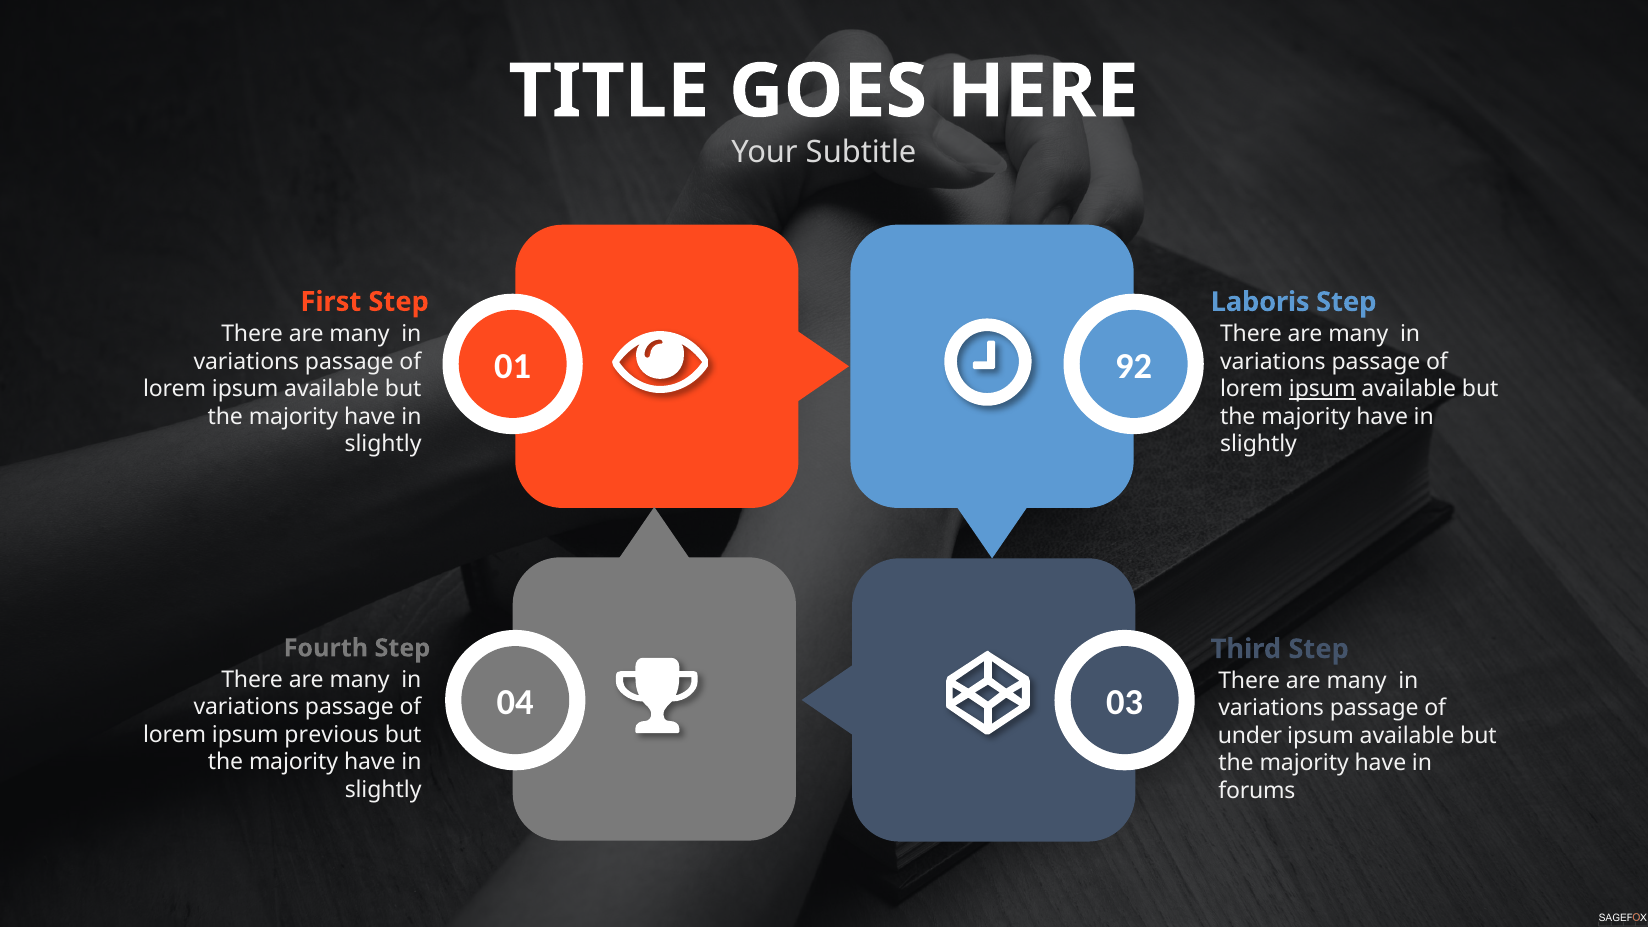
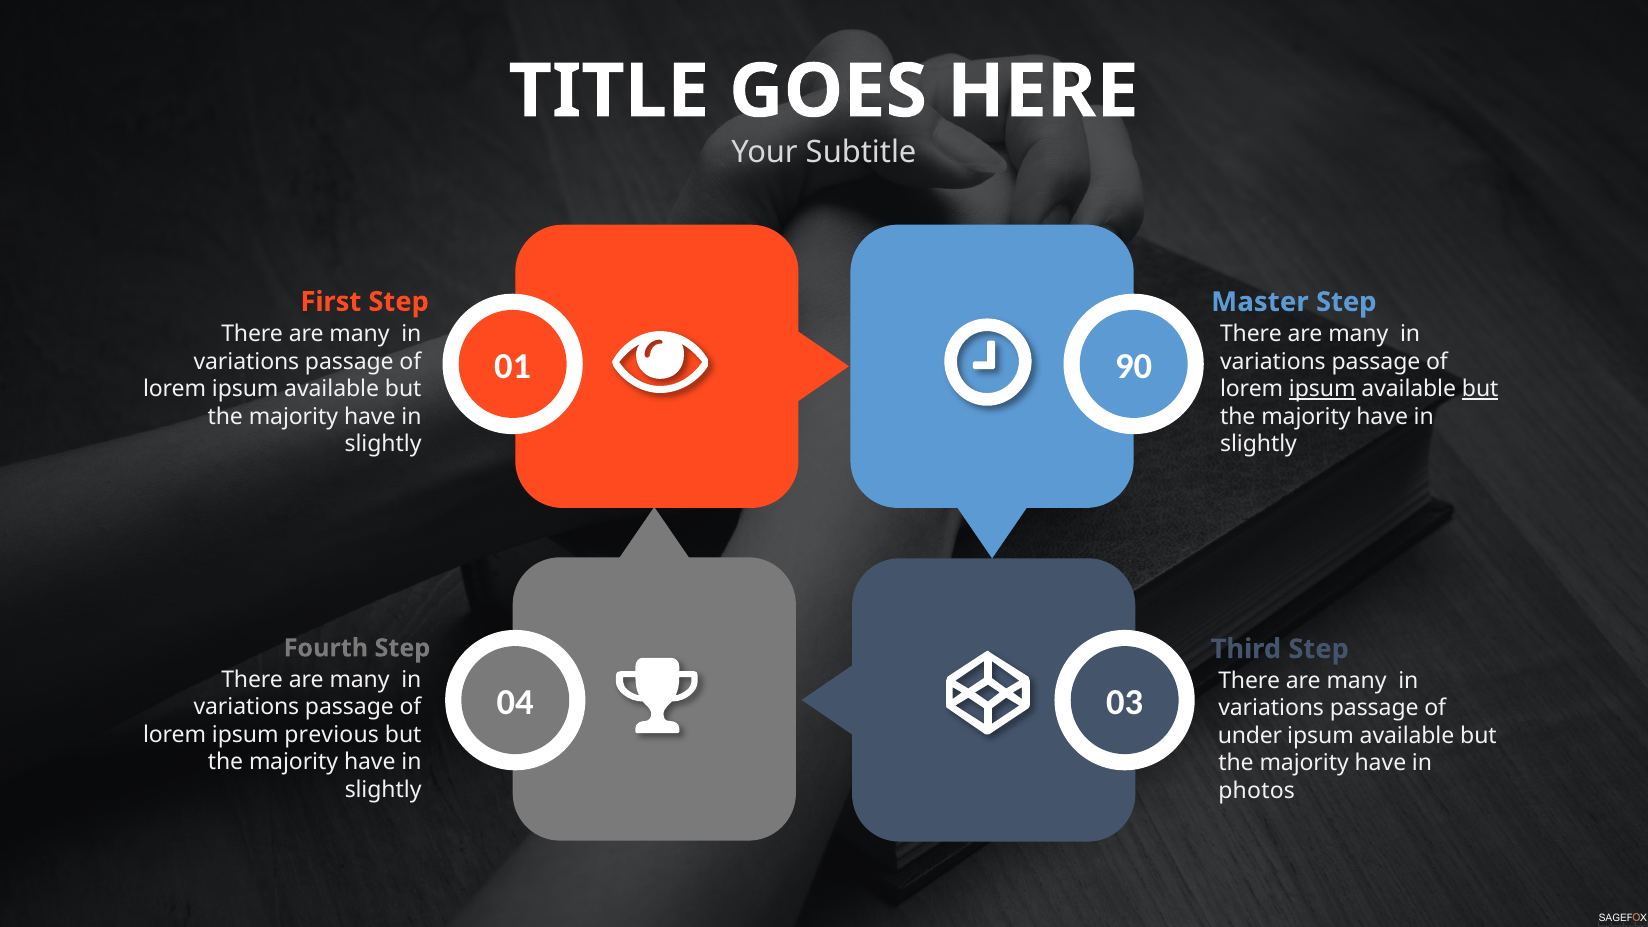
Laboris: Laboris -> Master
92: 92 -> 90
but at (1480, 389) underline: none -> present
forums: forums -> photos
